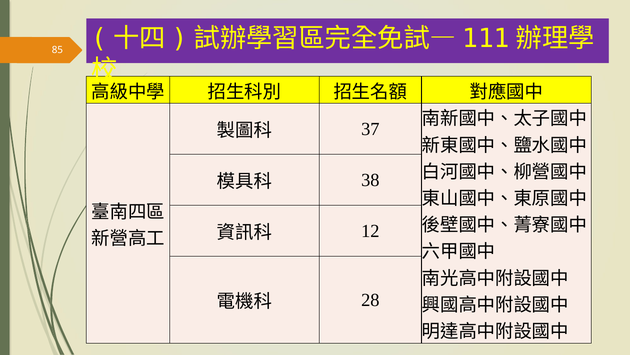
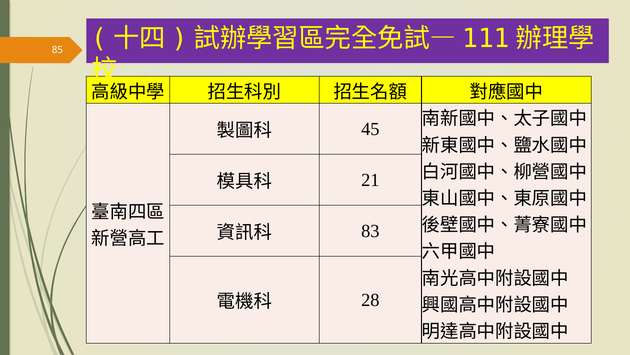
37: 37 -> 45
38: 38 -> 21
12: 12 -> 83
